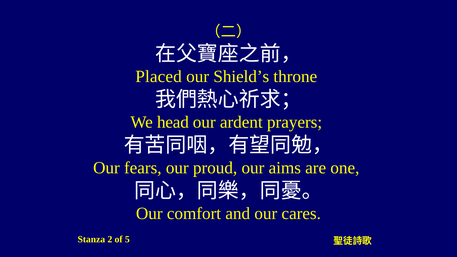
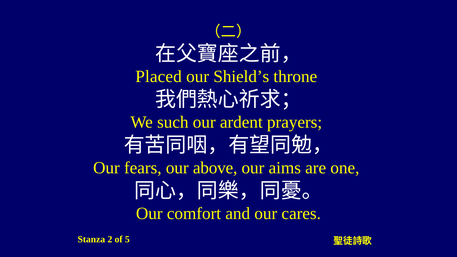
head: head -> such
proud: proud -> above
